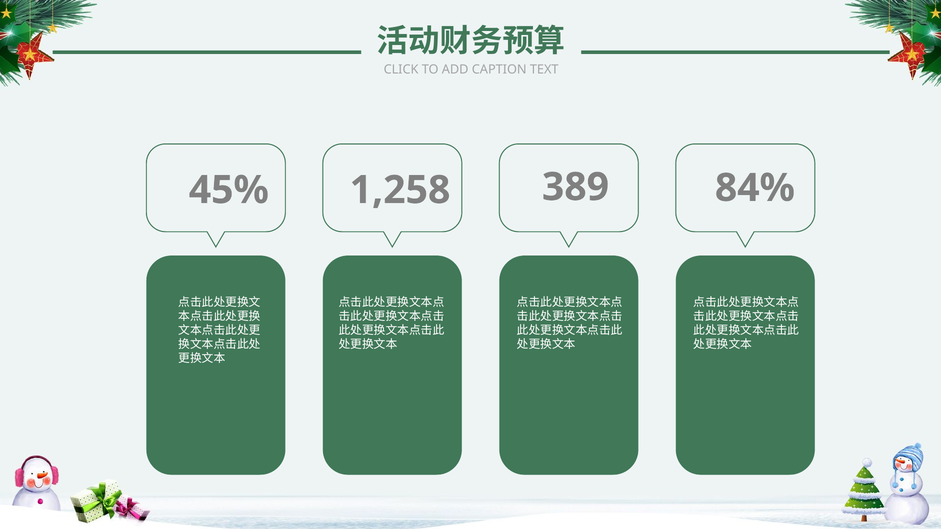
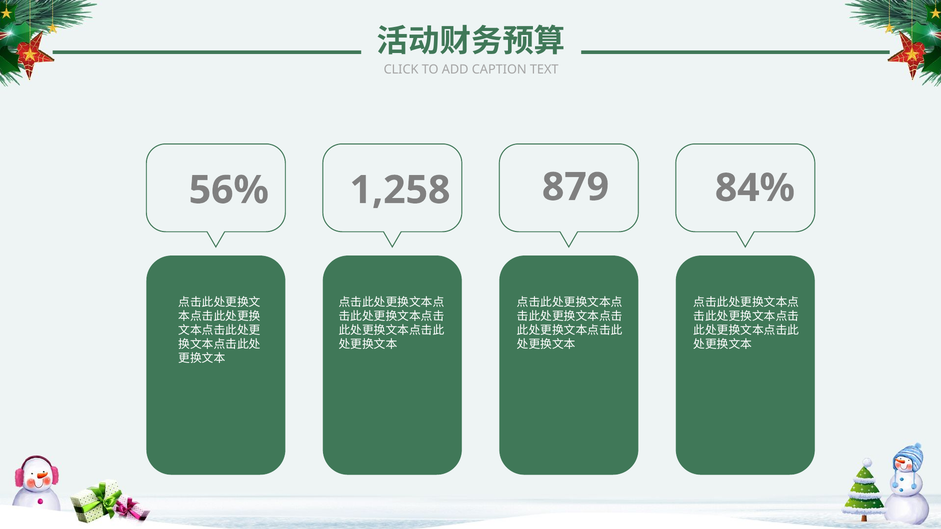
45%: 45% -> 56%
389: 389 -> 879
